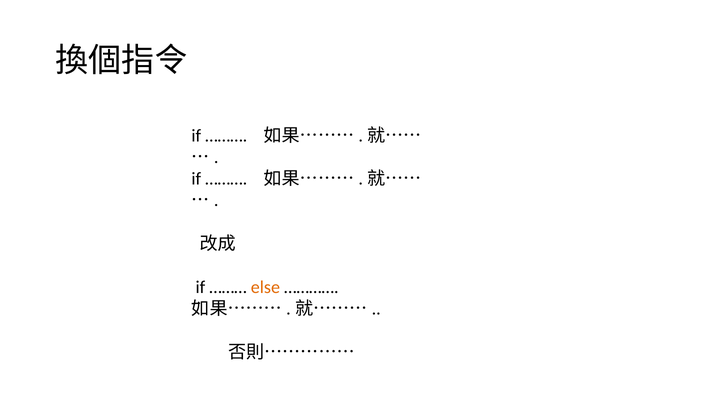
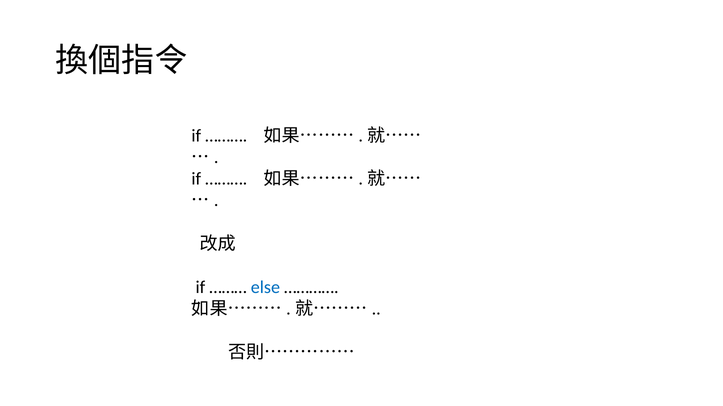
else colour: orange -> blue
